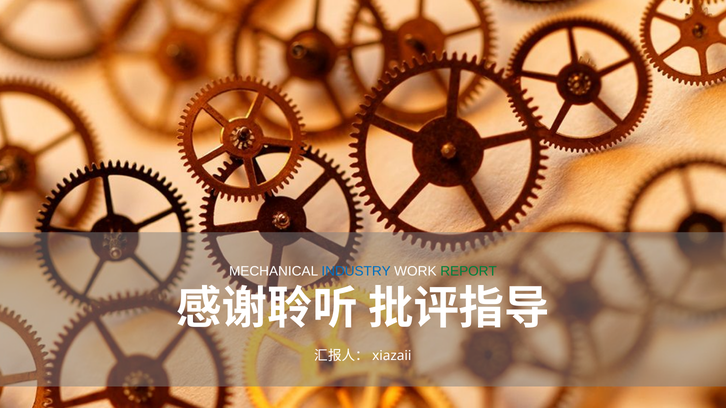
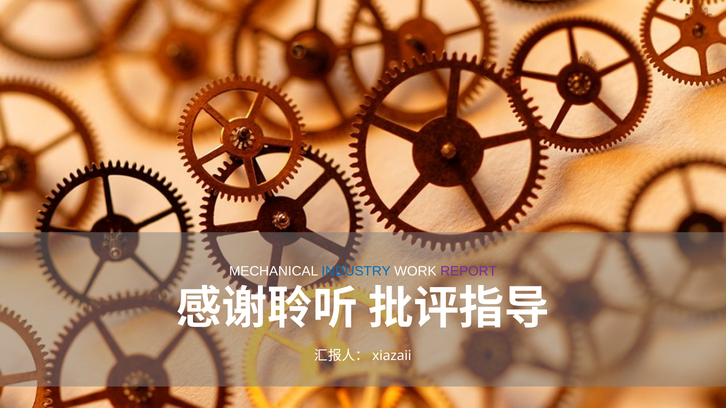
REPORT colour: green -> purple
